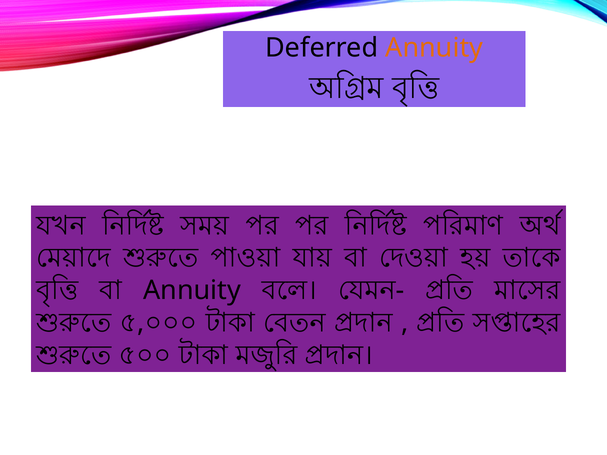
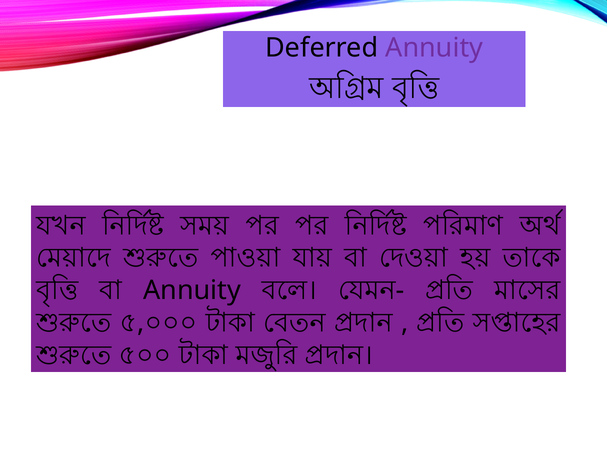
Annuity at (434, 48) colour: orange -> purple
